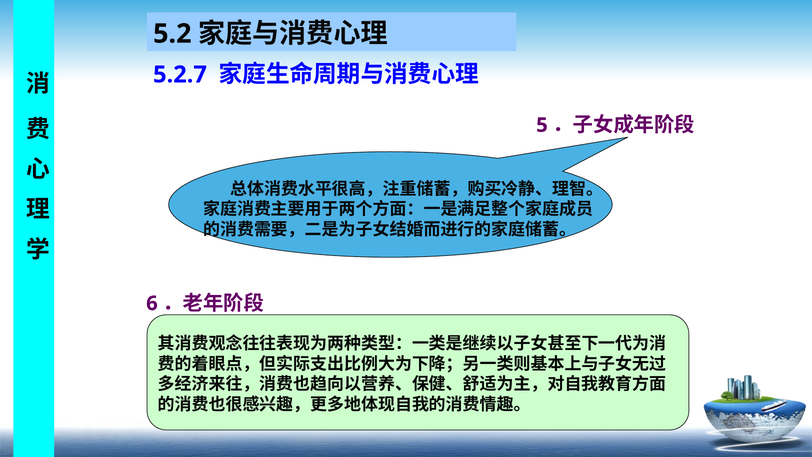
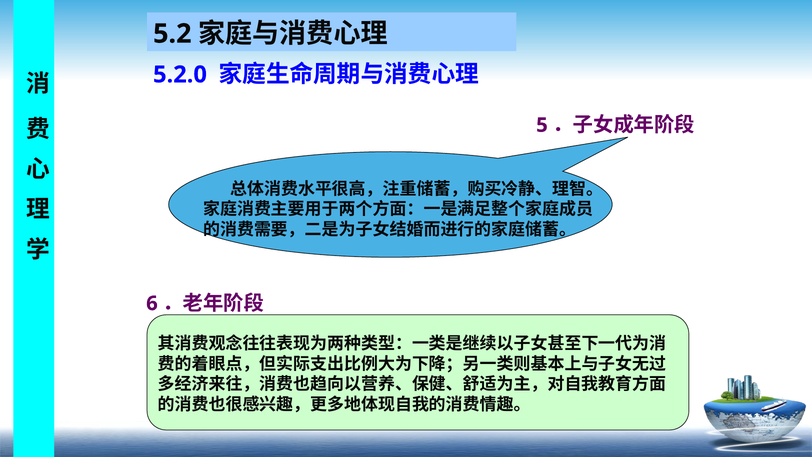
5.2.7: 5.2.7 -> 5.2.0
